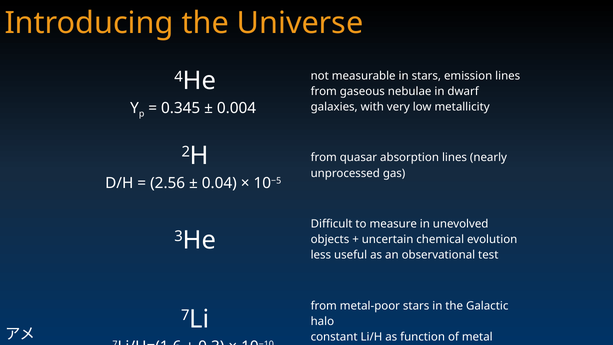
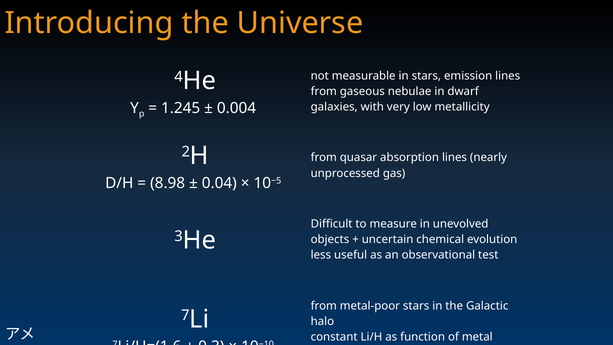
0.345: 0.345 -> 1.245
2.56: 2.56 -> 8.98
